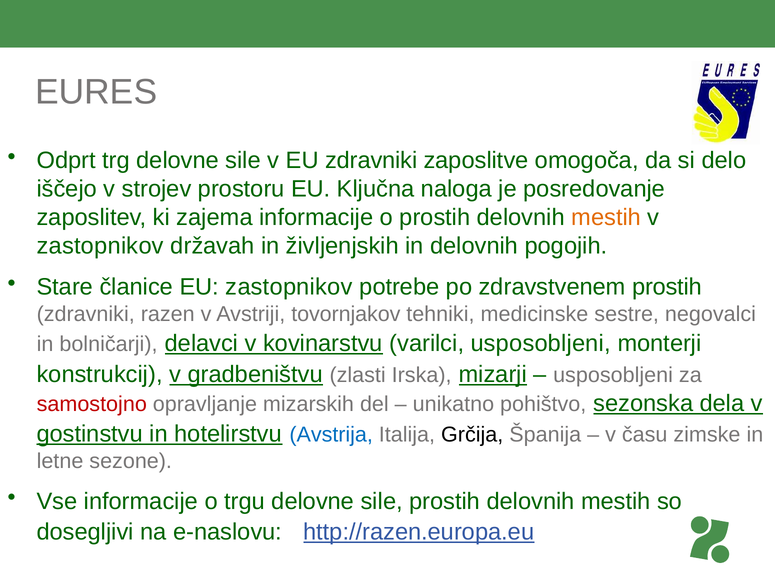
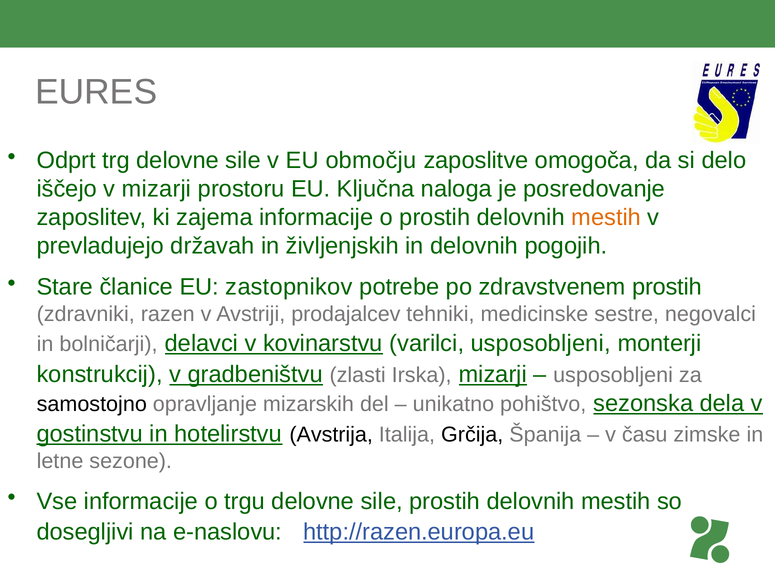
EU zdravniki: zdravniki -> območju
v strojev: strojev -> mizarji
zastopnikov at (100, 246): zastopnikov -> prevladujejo
tovornjakov: tovornjakov -> prodajalcev
samostojno colour: red -> black
Avstrija colour: blue -> black
